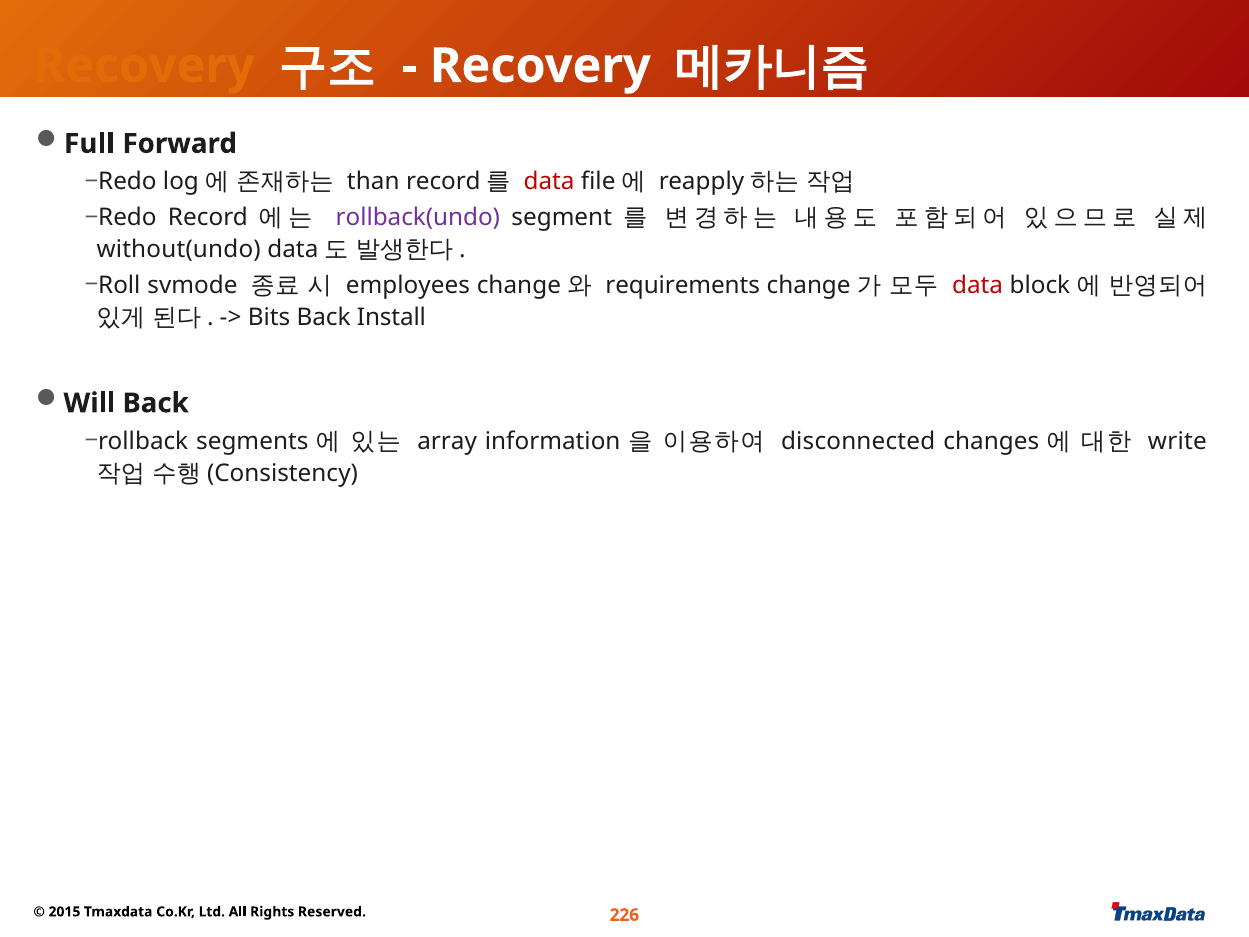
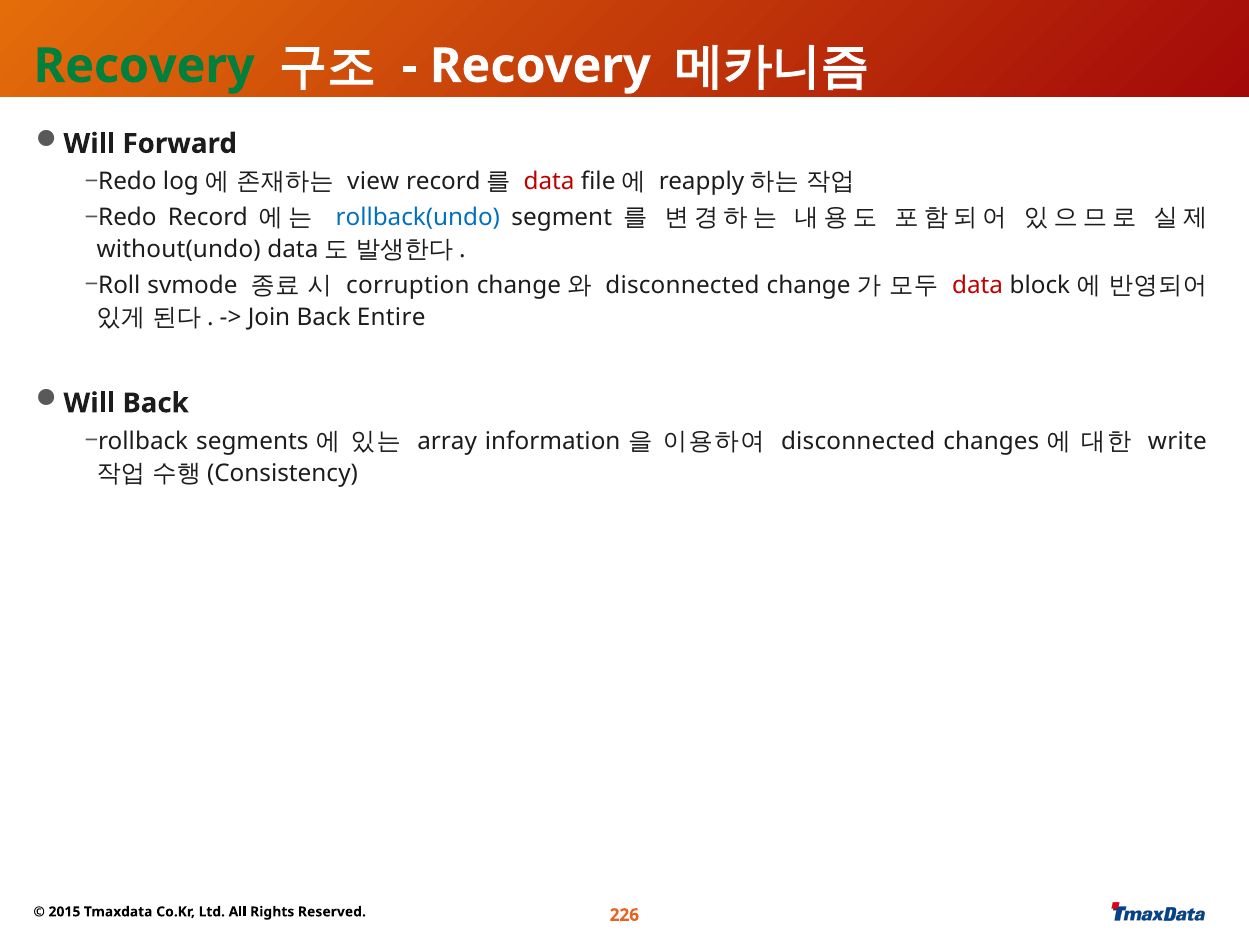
Recovery at (144, 66) colour: orange -> green
Full at (89, 144): Full -> Will
than: than -> view
rollback(undo colour: purple -> blue
employees: employees -> corruption
requirements at (683, 285): requirements -> disconnected
Bits: Bits -> Join
Install: Install -> Entire
